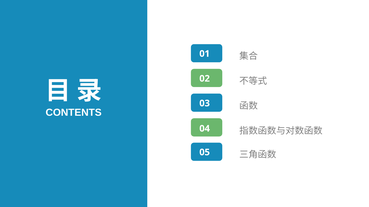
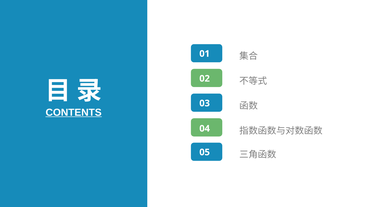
CONTENTS underline: none -> present
